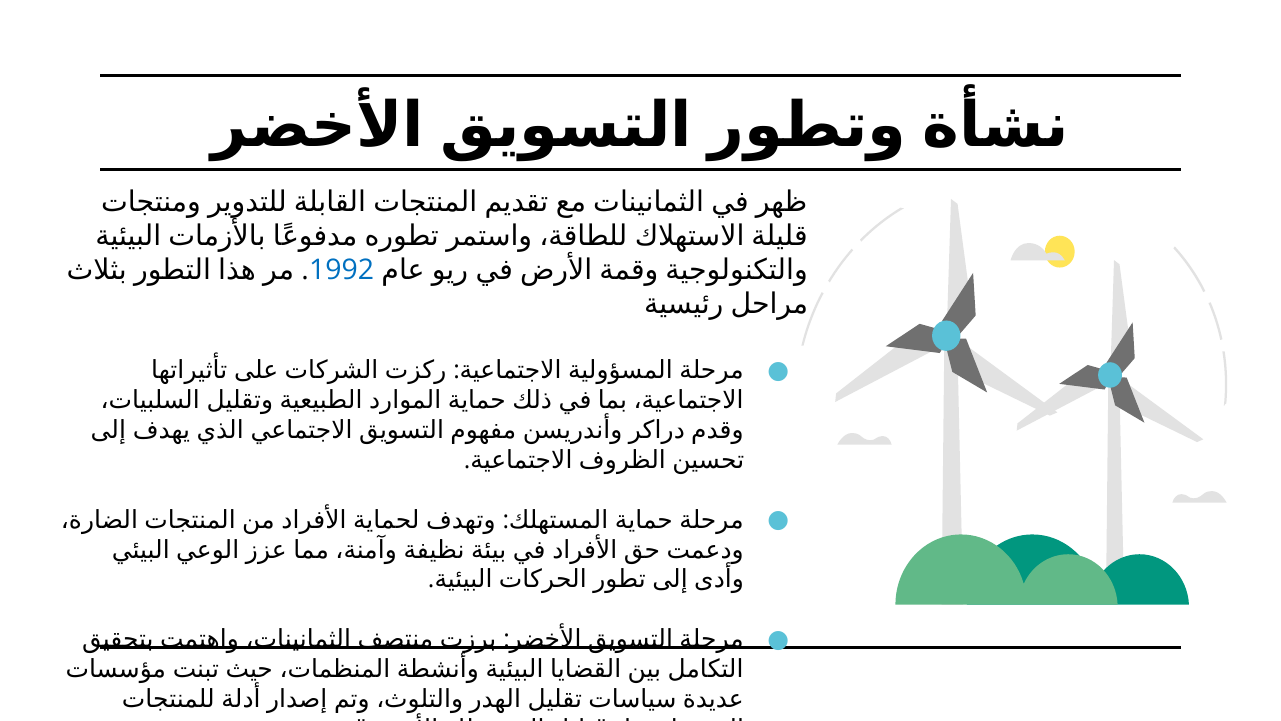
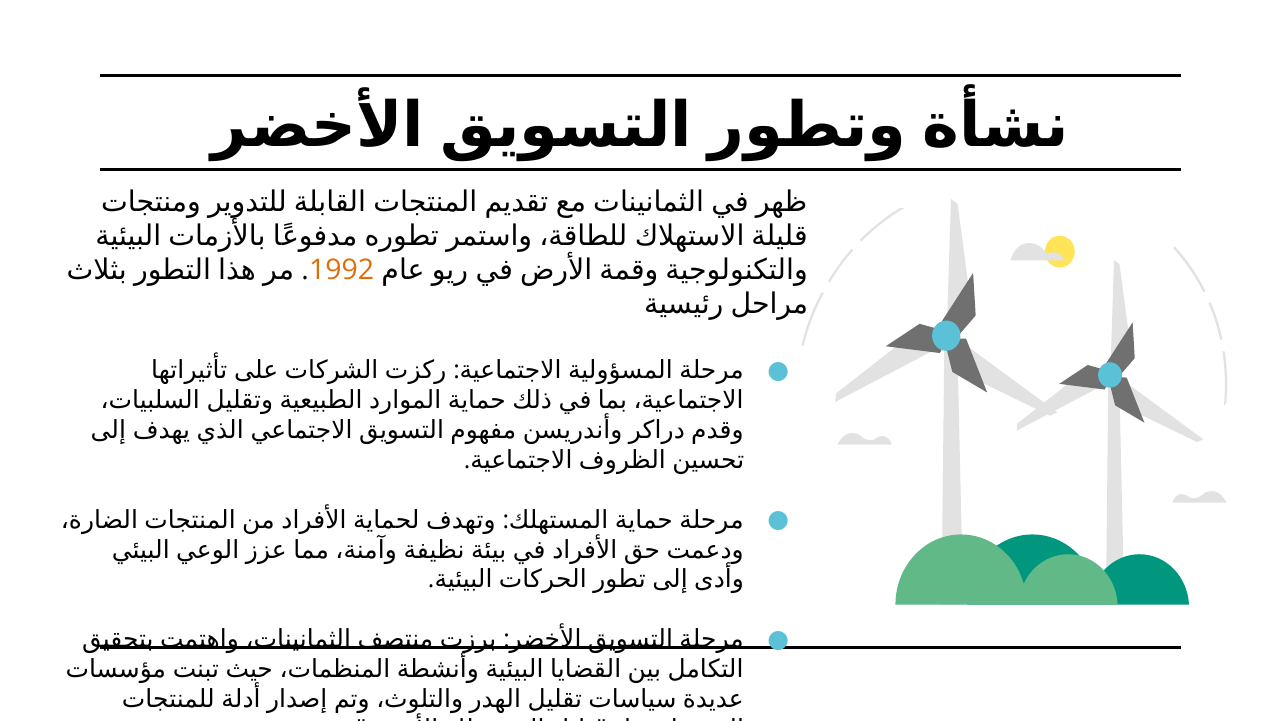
1992 colour: blue -> orange
